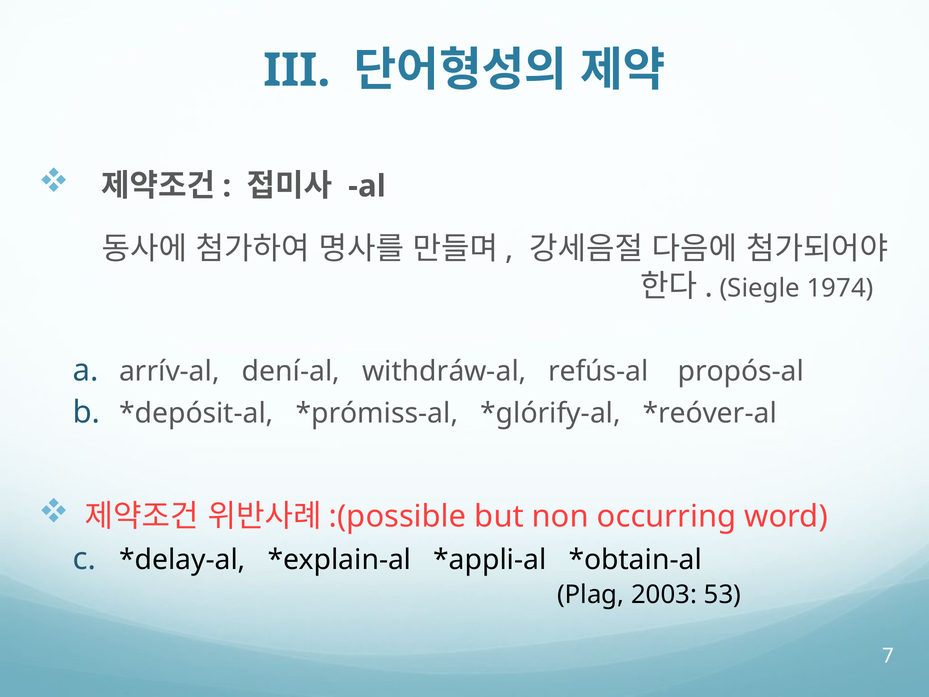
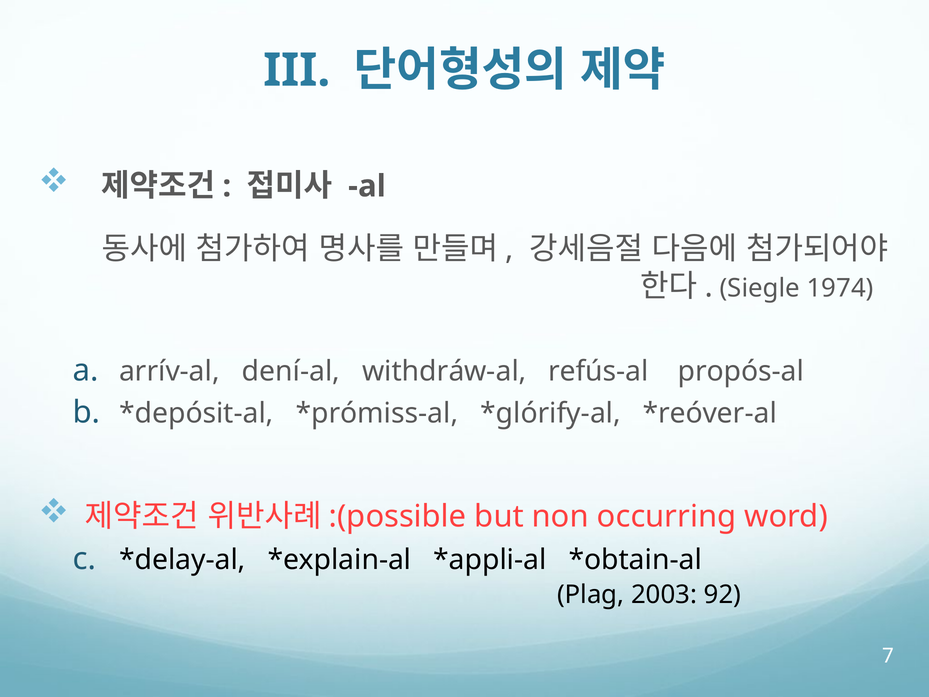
53: 53 -> 92
